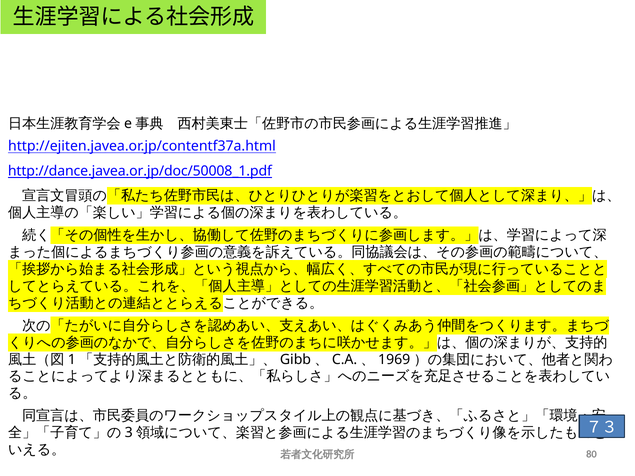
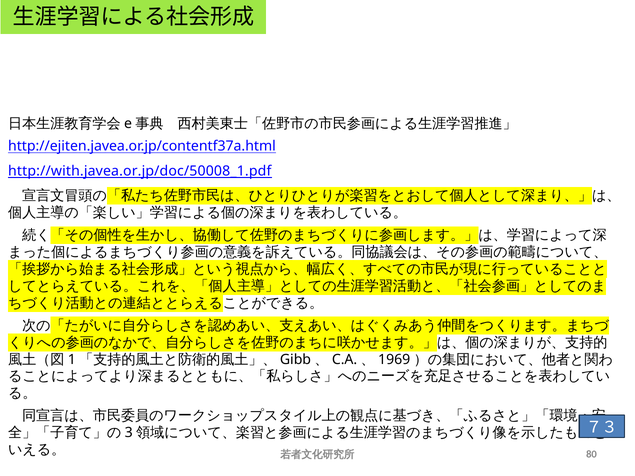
http://dance.javea.or.jp/doc/50008_1.pdf: http://dance.javea.or.jp/doc/50008_1.pdf -> http://with.javea.or.jp/doc/50008_1.pdf
